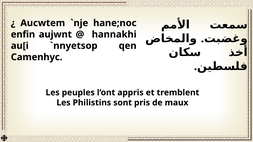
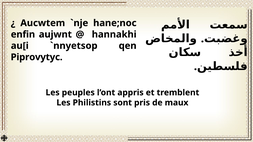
Camenhyc: Camenhyc -> Piprovytyc
